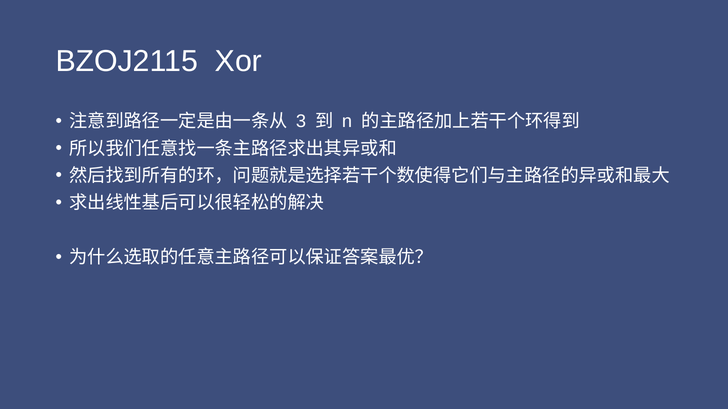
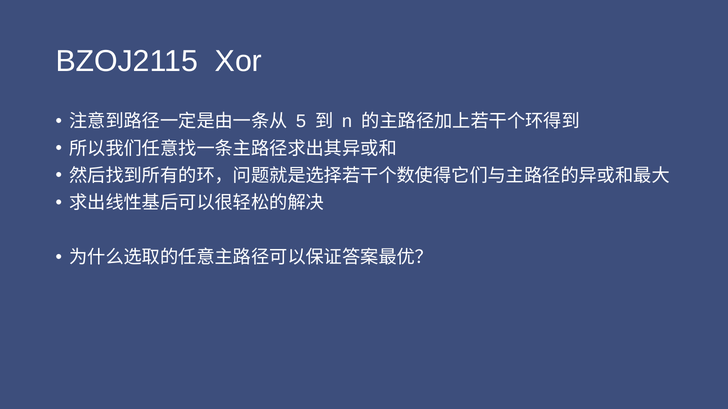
3: 3 -> 5
